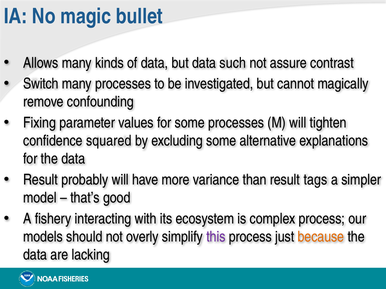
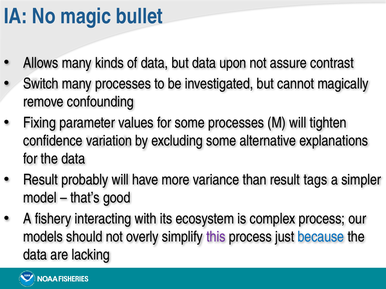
such: such -> upon
squared: squared -> variation
because colour: orange -> blue
